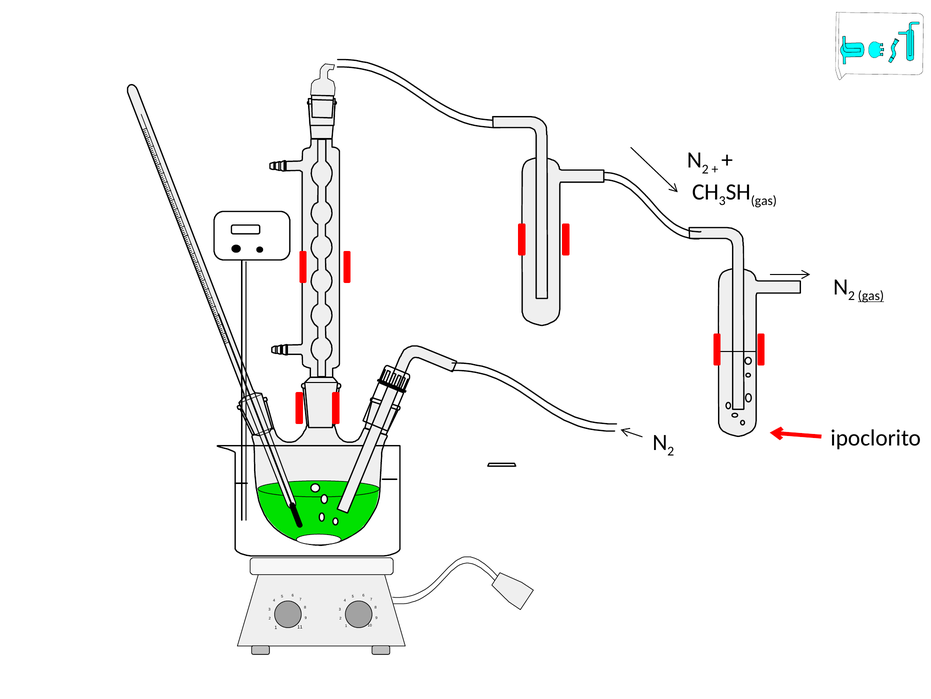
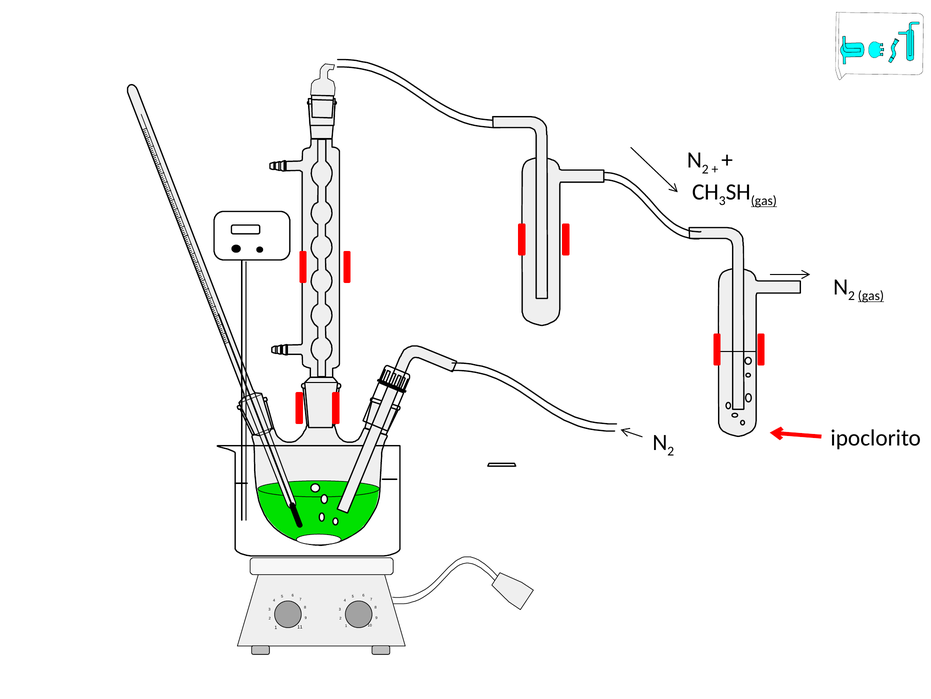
gas at (764, 201) underline: none -> present
